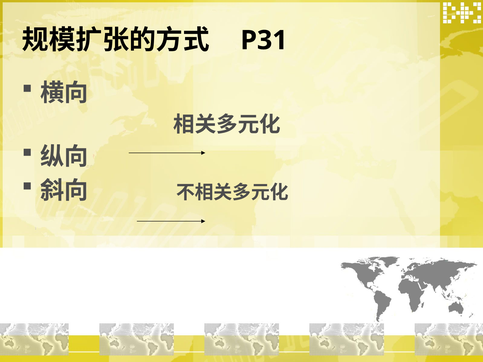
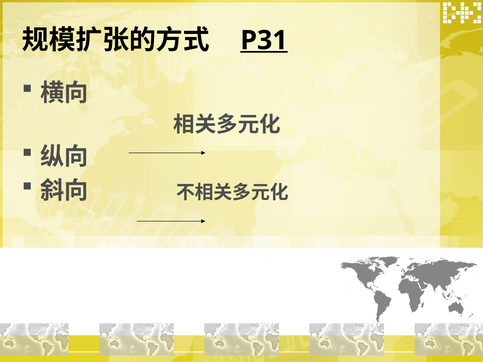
P31 underline: none -> present
